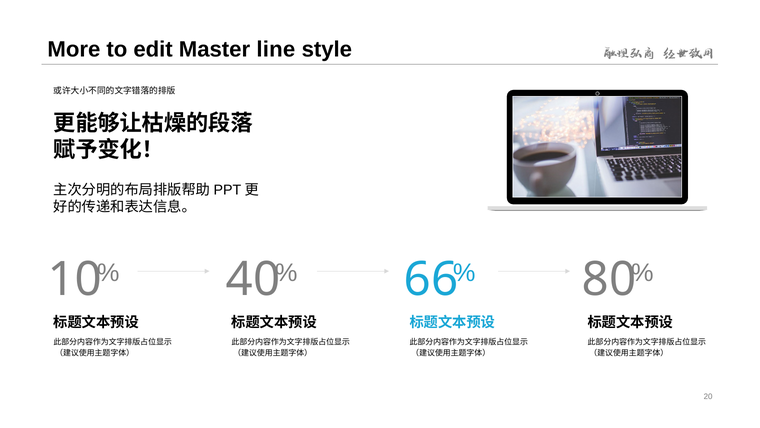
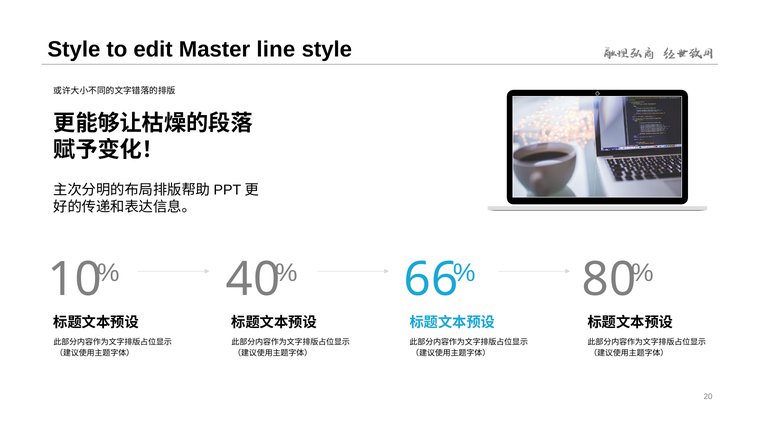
More at (74, 49): More -> Style
